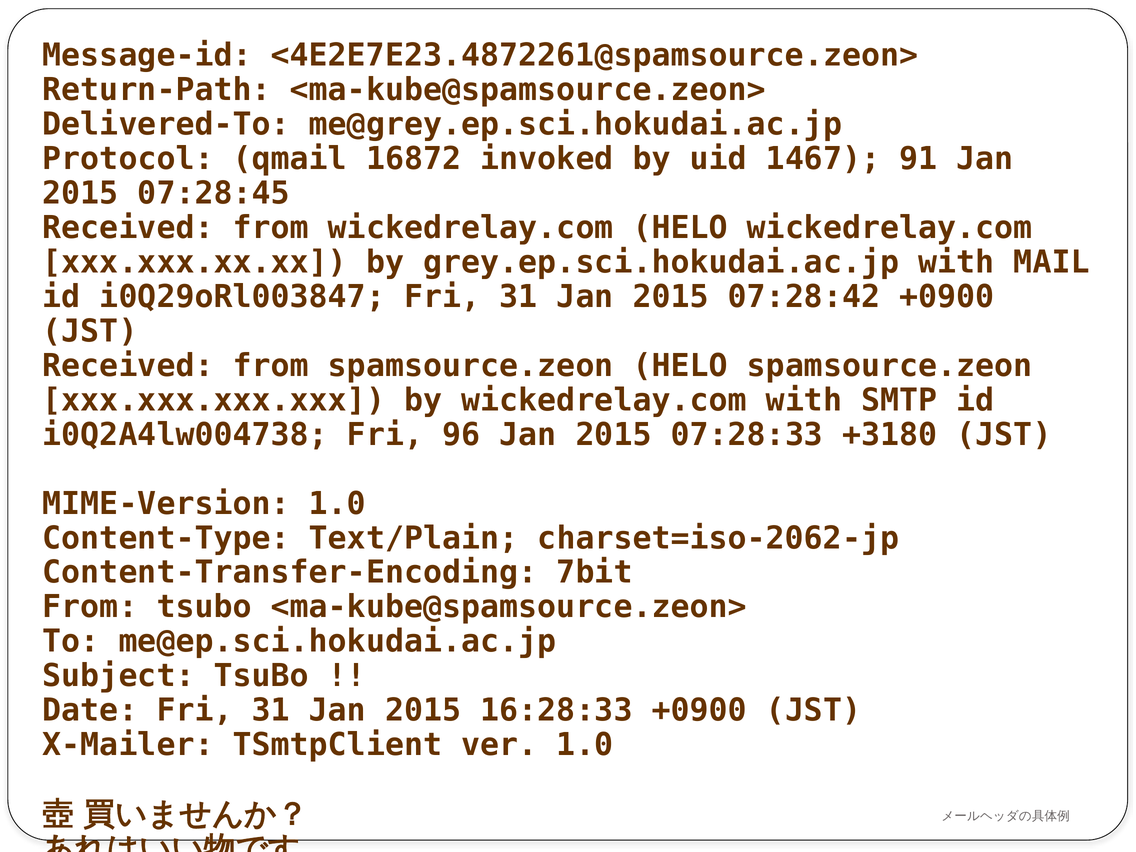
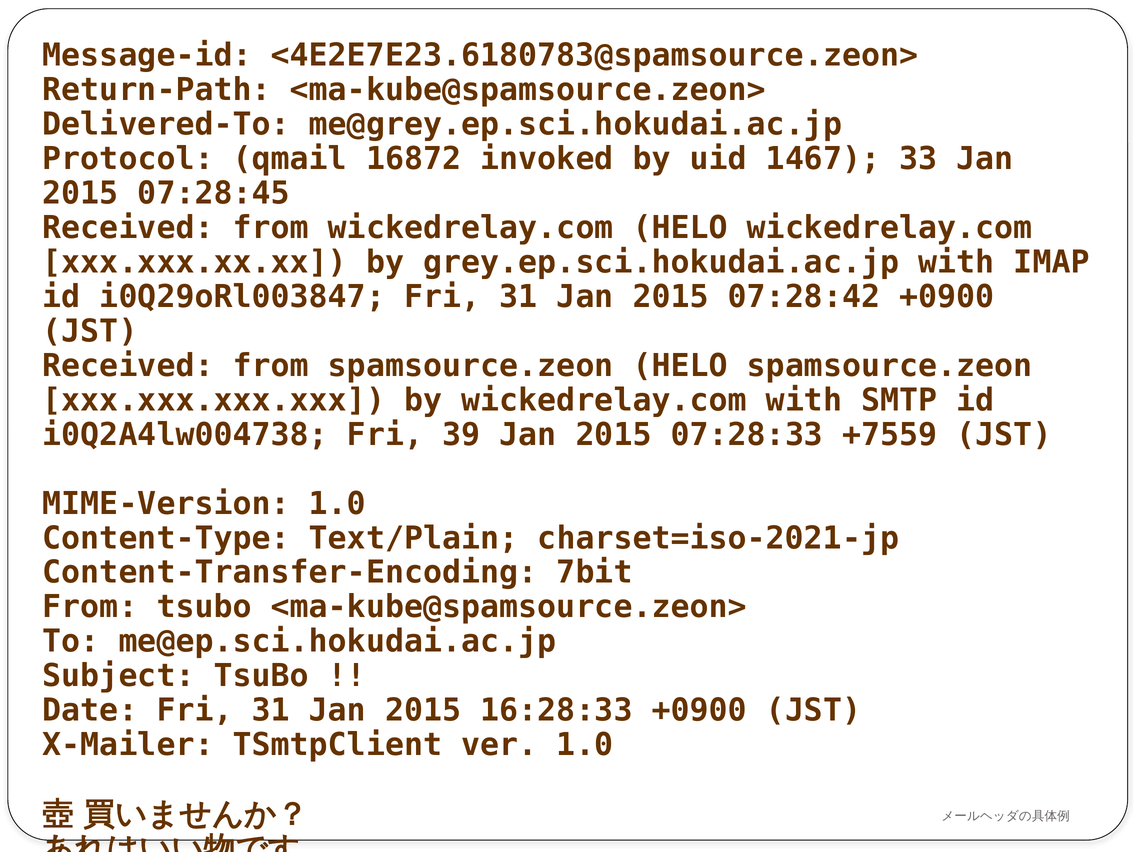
<4E2E7E23.4872261@spamsource.zeon>: <4E2E7E23.4872261@spamsource.zeon> -> <4E2E7E23.6180783@spamsource.zeon>
91: 91 -> 33
MAIL: MAIL -> IMAP
96: 96 -> 39
+3180: +3180 -> +7559
charset=iso-2062-jp: charset=iso-2062-jp -> charset=iso-2021-jp
